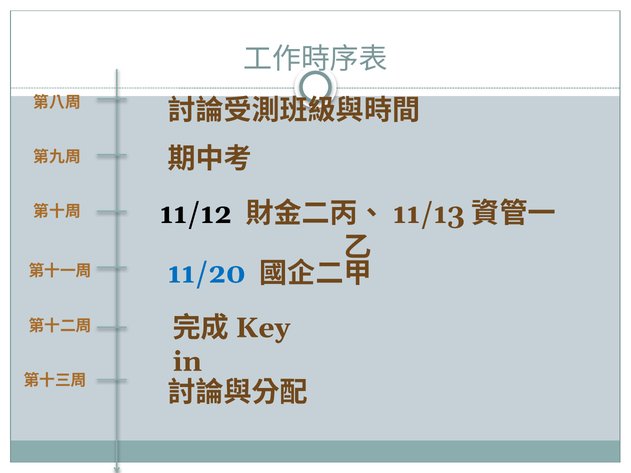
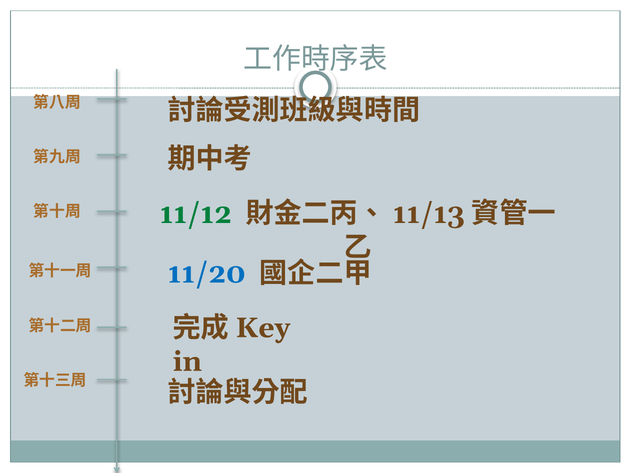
11/12 colour: black -> green
